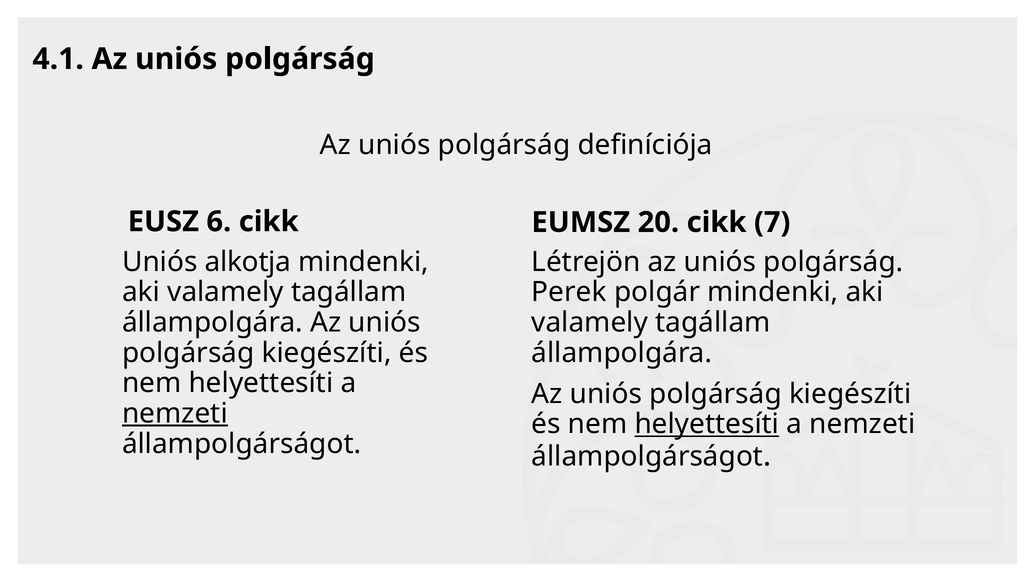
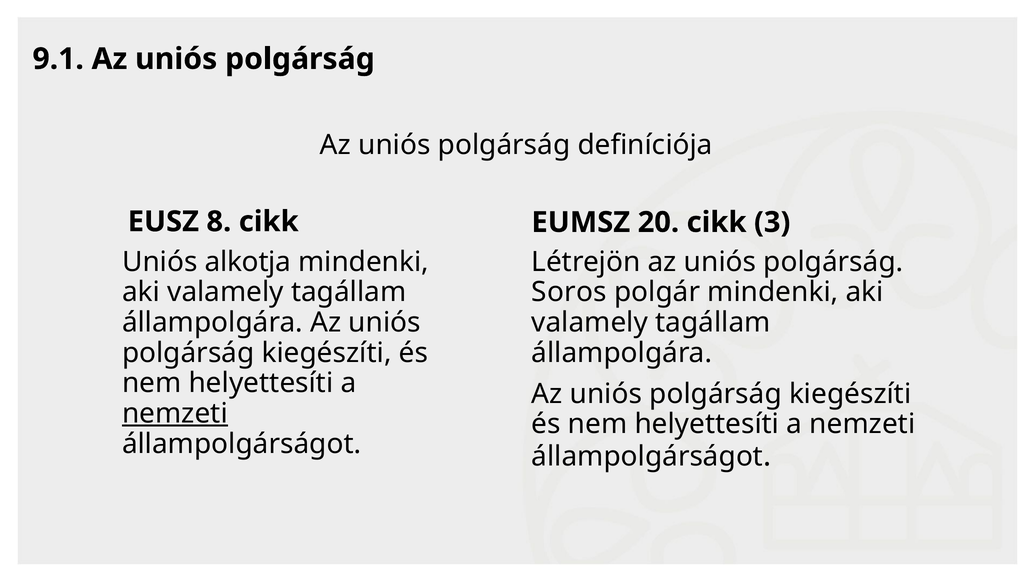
4.1: 4.1 -> 9.1
6: 6 -> 8
7: 7 -> 3
Perek: Perek -> Soros
helyettesíti at (707, 424) underline: present -> none
